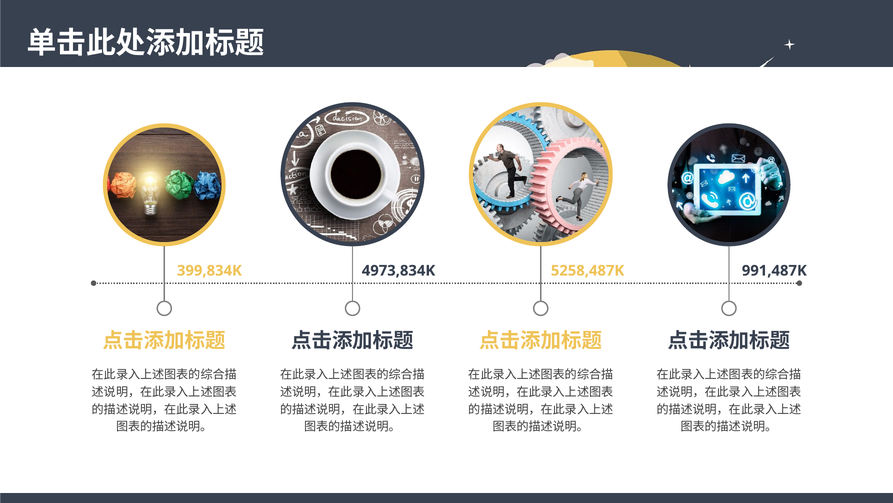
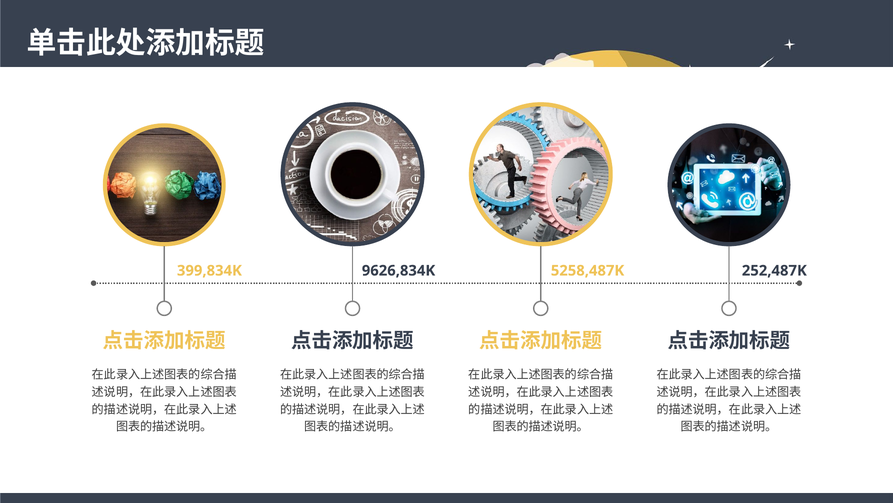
4973,834K: 4973,834K -> 9626,834K
991,487K: 991,487K -> 252,487K
